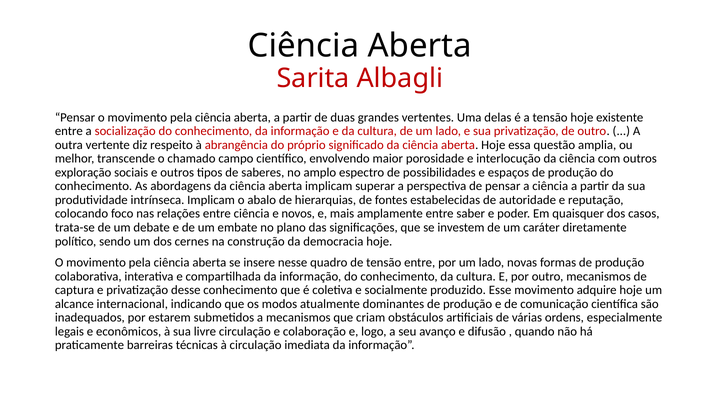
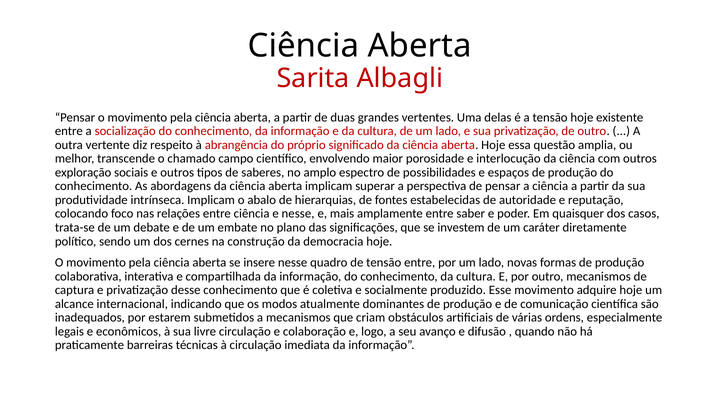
e novos: novos -> nesse
